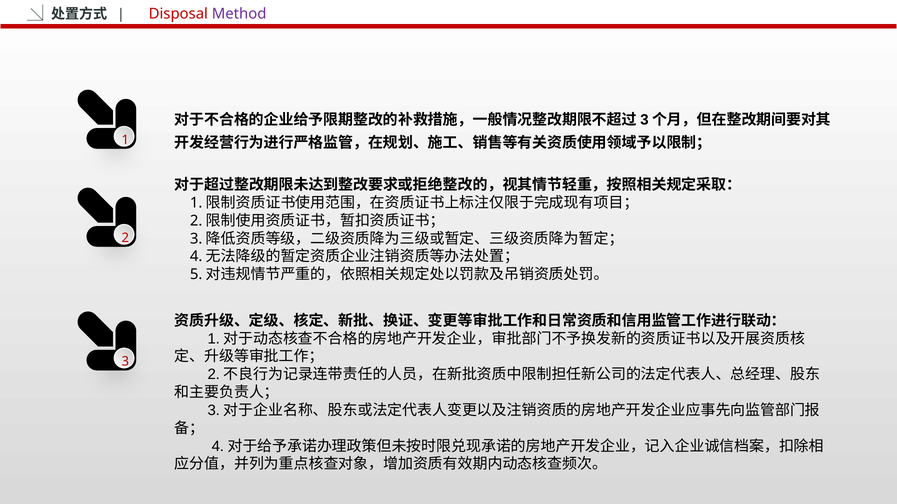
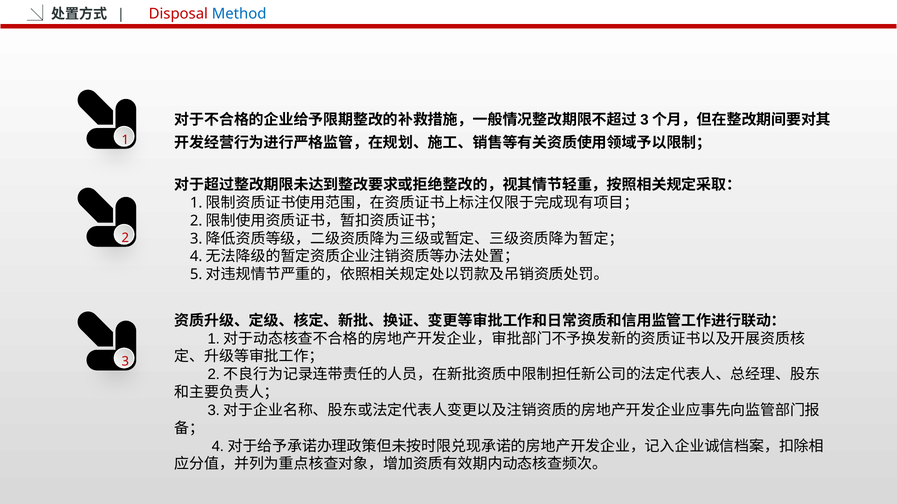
Method colour: purple -> blue
